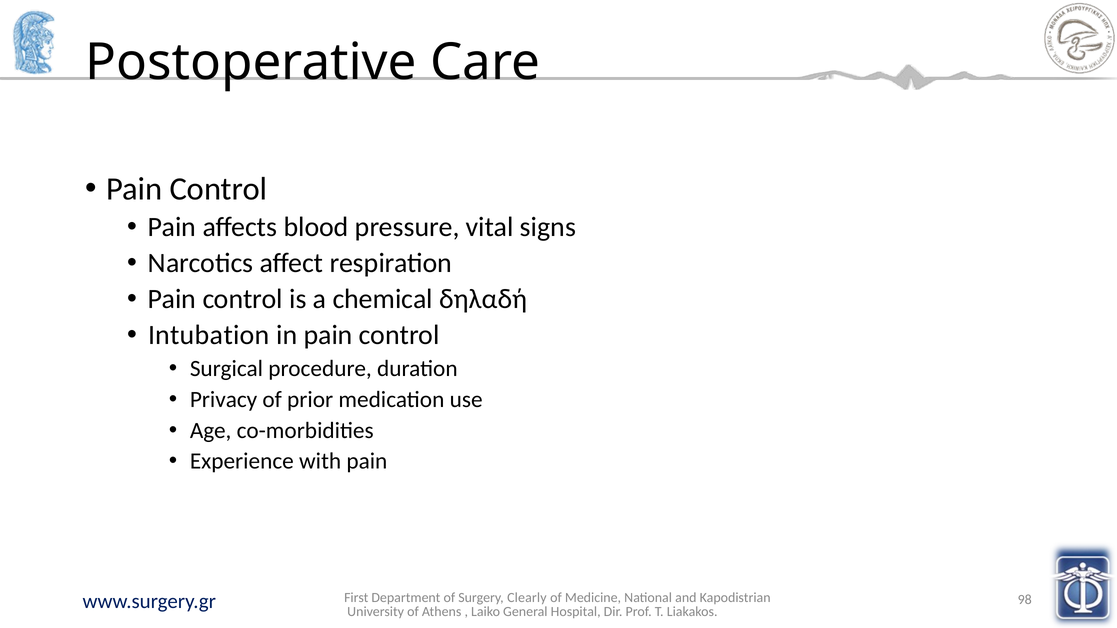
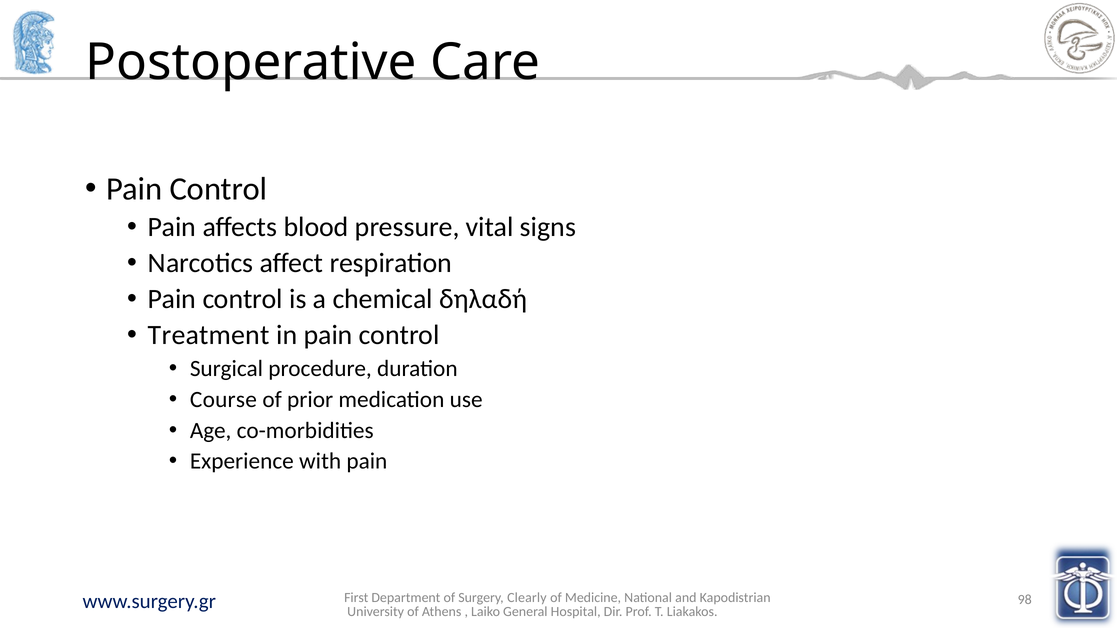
Intubation: Intubation -> Treatment
Privacy: Privacy -> Course
